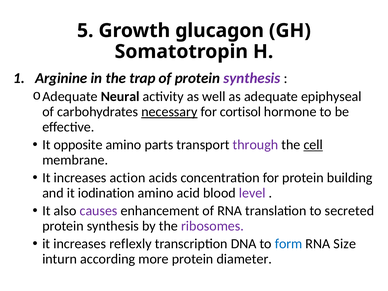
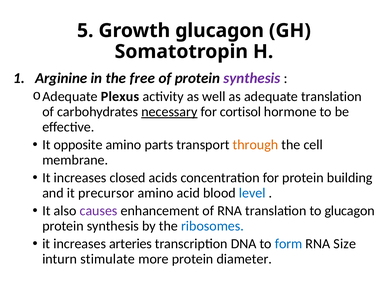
trap: trap -> free
Neural: Neural -> Plexus
adequate epiphyseal: epiphyseal -> translation
through colour: purple -> orange
cell underline: present -> none
action: action -> closed
iodination: iodination -> precursor
level colour: purple -> blue
to secreted: secreted -> glucagon
ribosomes colour: purple -> blue
reflexly: reflexly -> arteries
according: according -> stimulate
